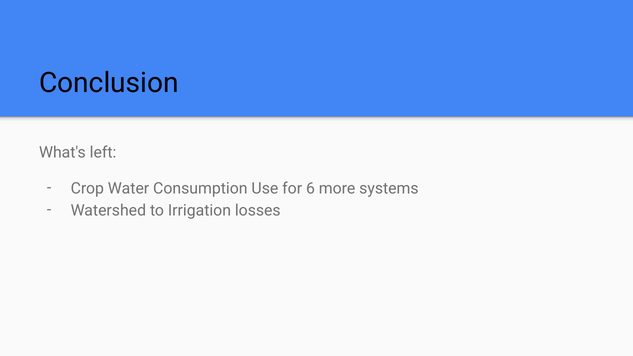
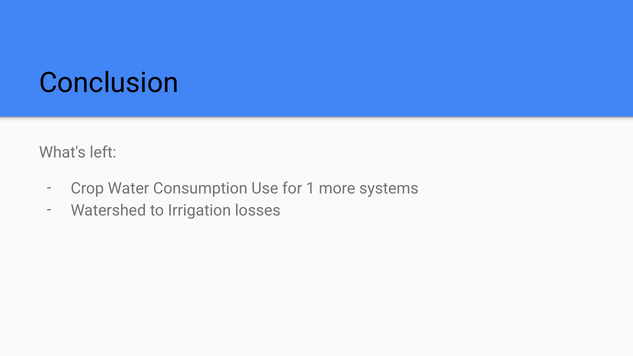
6: 6 -> 1
